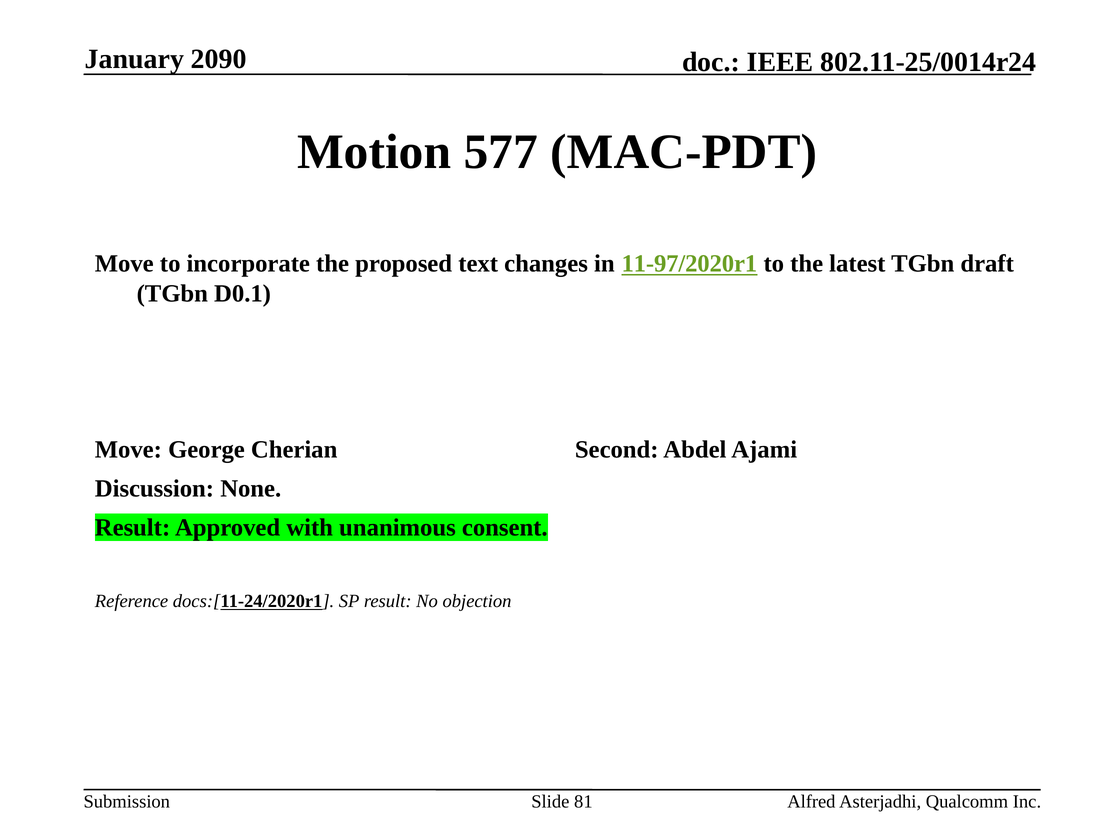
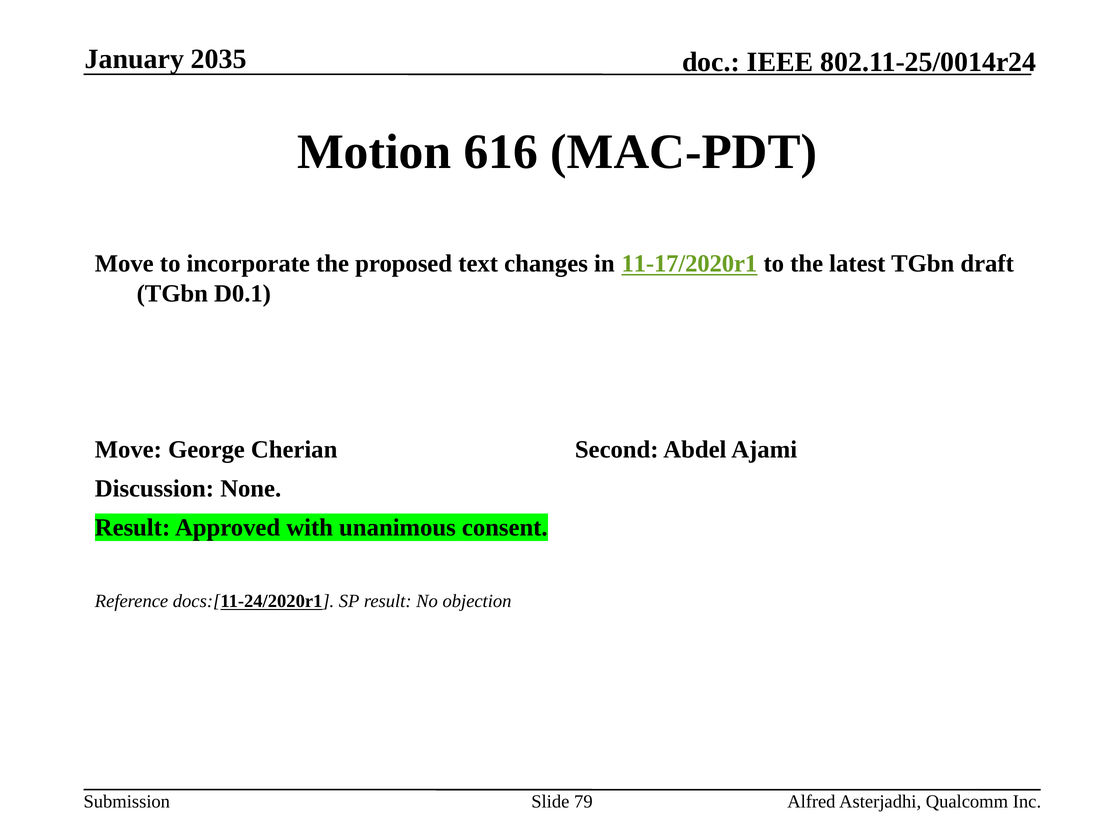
2090: 2090 -> 2035
577: 577 -> 616
11-97/2020r1: 11-97/2020r1 -> 11-17/2020r1
81: 81 -> 79
